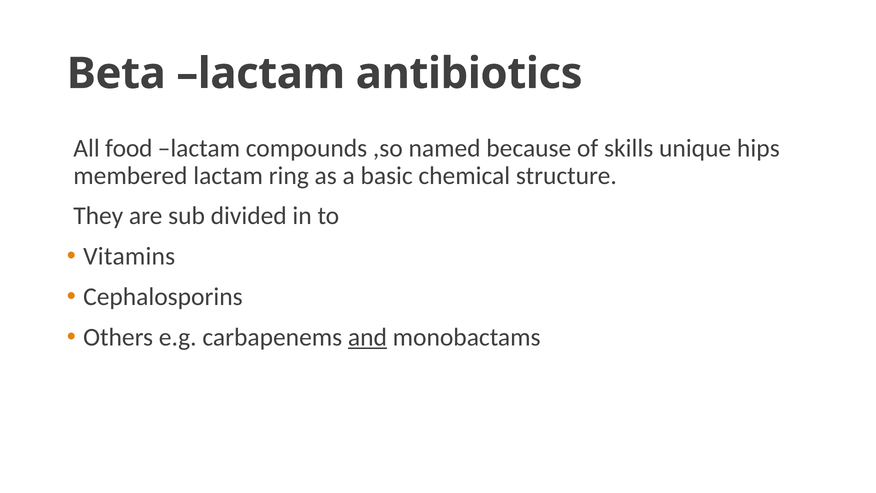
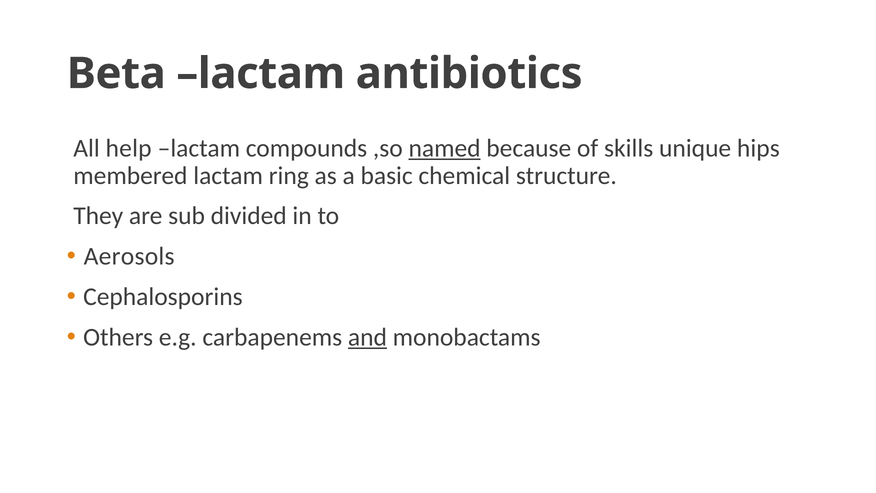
food: food -> help
named underline: none -> present
Vitamins: Vitamins -> Aerosols
